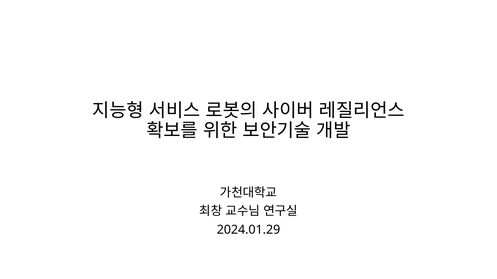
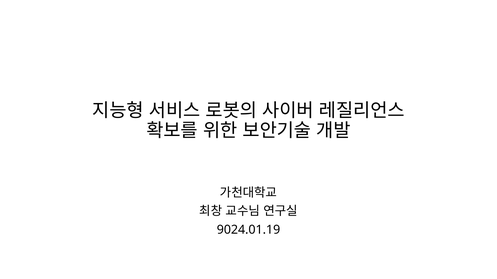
2024.01.29: 2024.01.29 -> 9024.01.19
